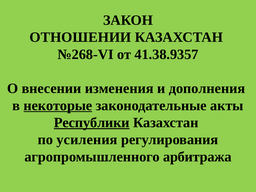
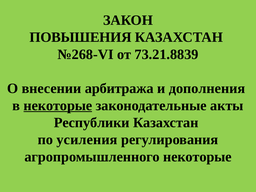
ОТНОШЕНИИ: ОТНОШЕНИИ -> ПОВЫШЕНИЯ
41.38.9357: 41.38.9357 -> 73.21.8839
изменения: изменения -> арбитража
Республики underline: present -> none
агропромышленного арбитража: арбитража -> некоторые
